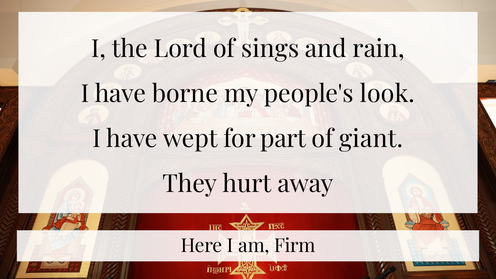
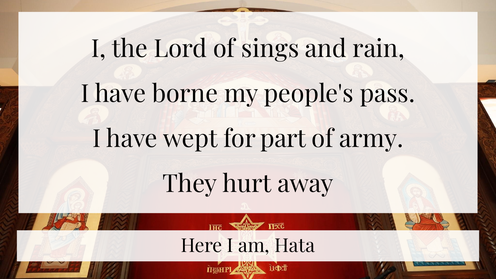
look: look -> pass
giant: giant -> army
Firm: Firm -> Hata
